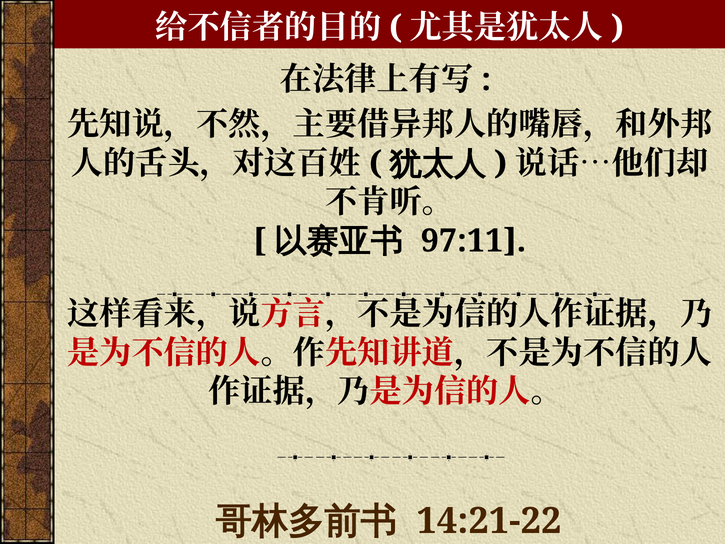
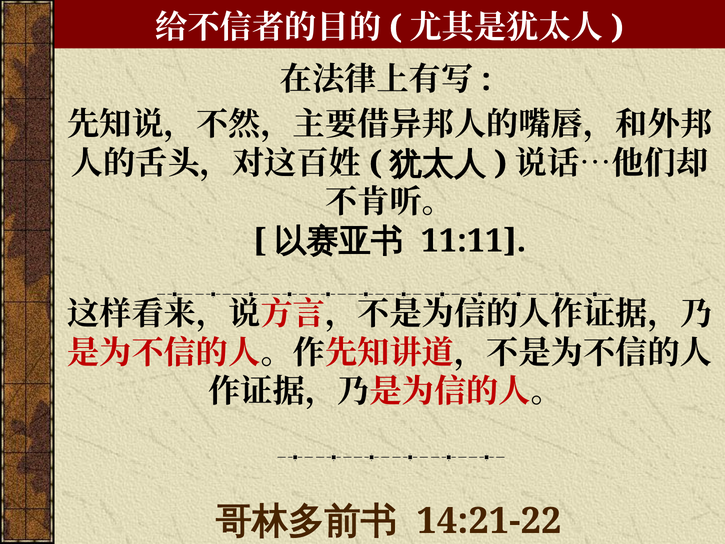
97:11: 97:11 -> 11:11
